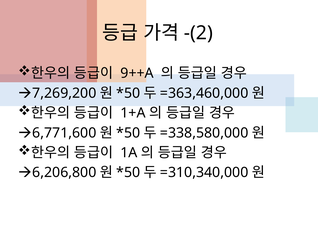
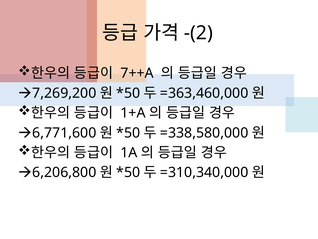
9++A: 9++A -> 7++A
